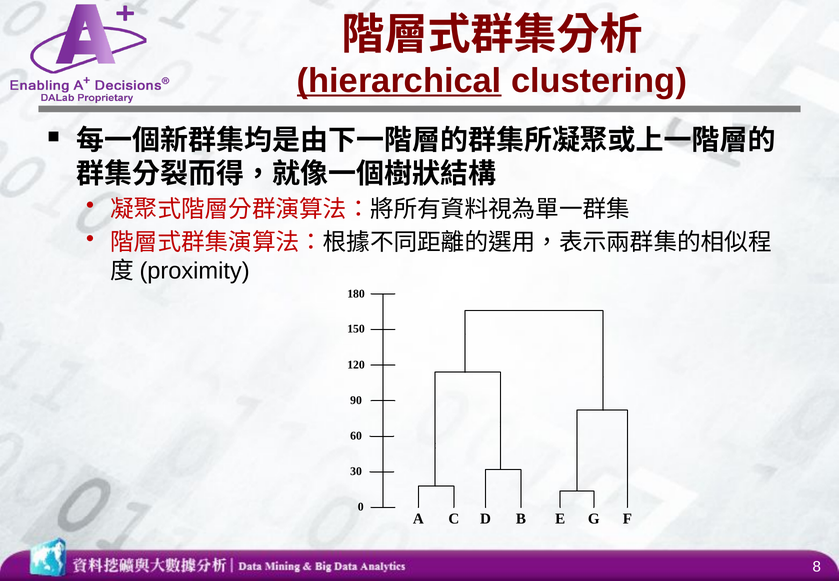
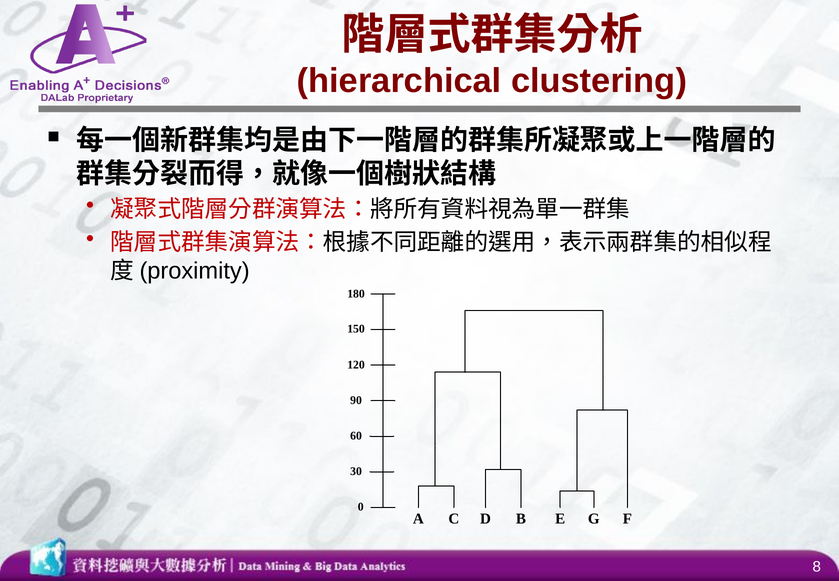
hierarchical underline: present -> none
